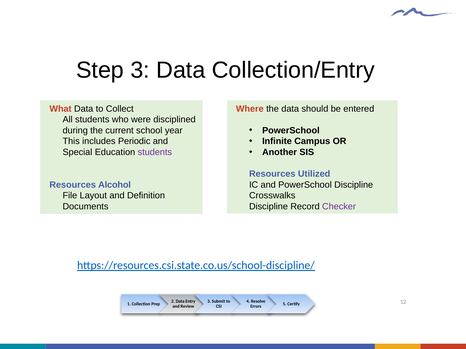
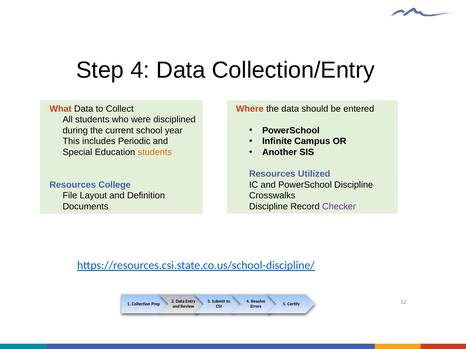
Step 3: 3 -> 4
students at (155, 152) colour: purple -> orange
Alcohol: Alcohol -> College
